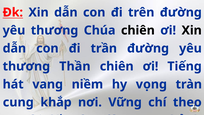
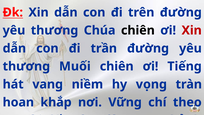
Xin at (192, 30) colour: black -> red
Thần: Thần -> Muối
cung: cung -> hoan
